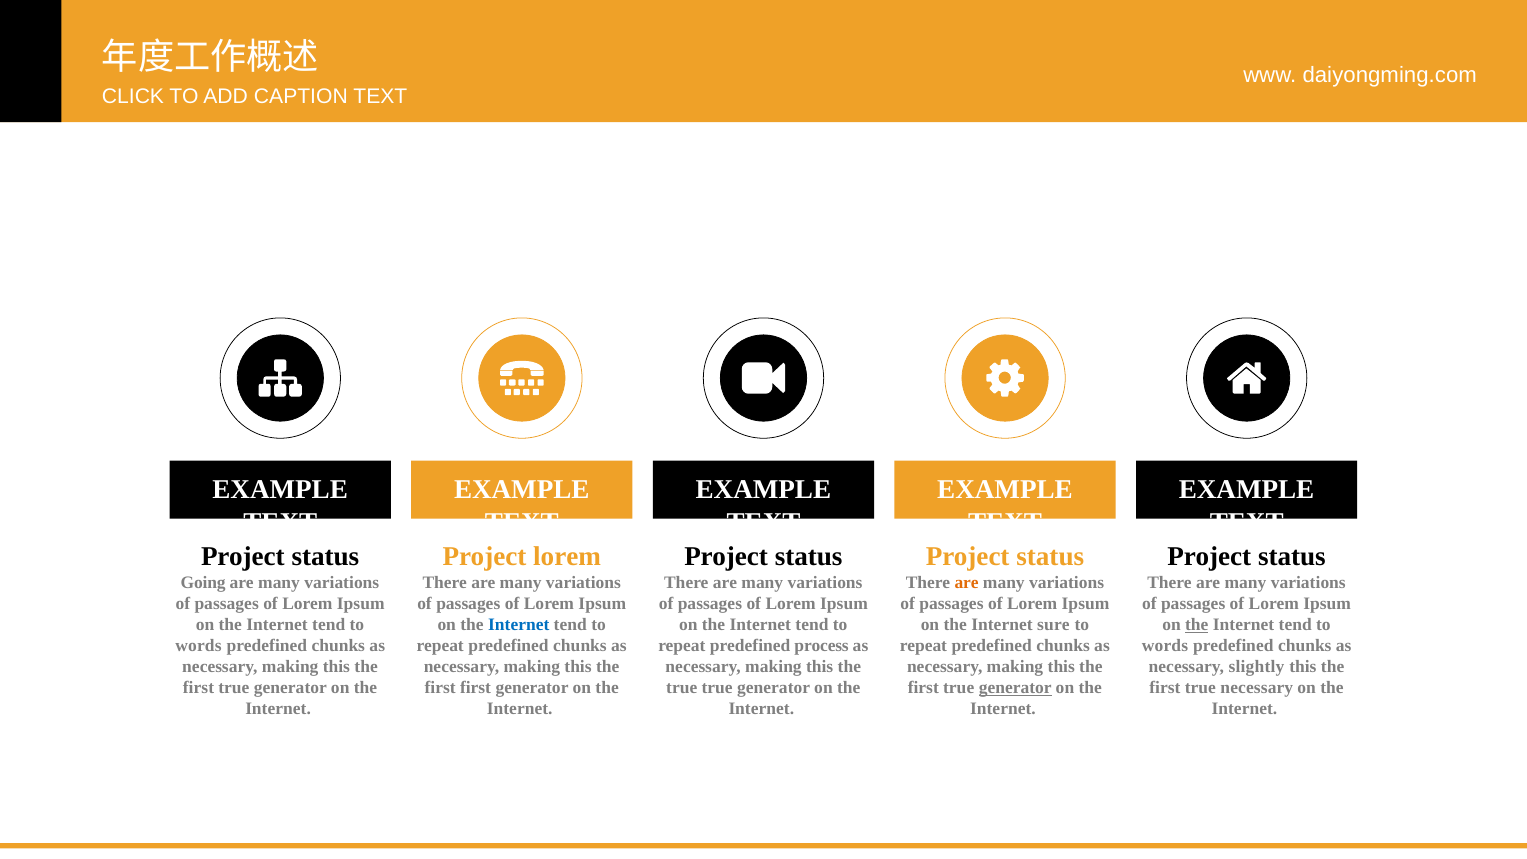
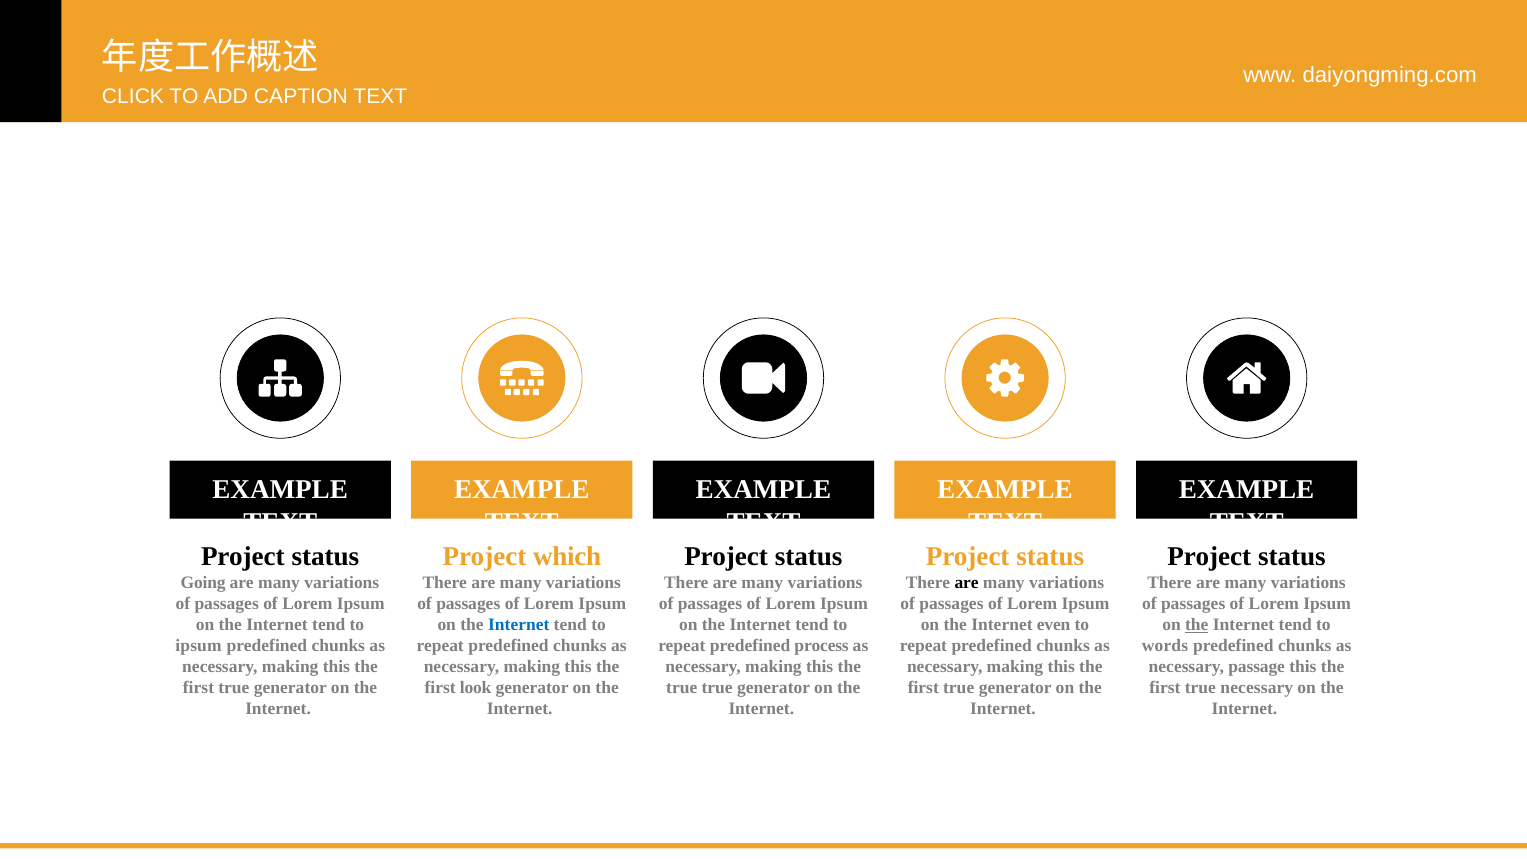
Project lorem: lorem -> which
are at (967, 583) colour: orange -> black
sure: sure -> even
words at (199, 645): words -> ipsum
slightly: slightly -> passage
first first: first -> look
generator at (1015, 687) underline: present -> none
